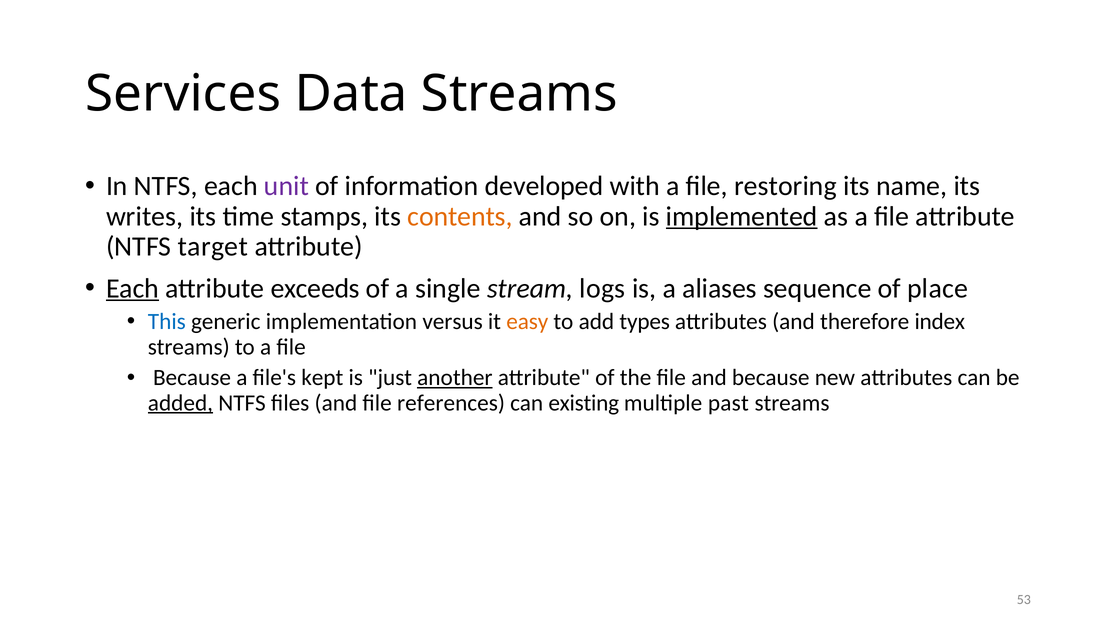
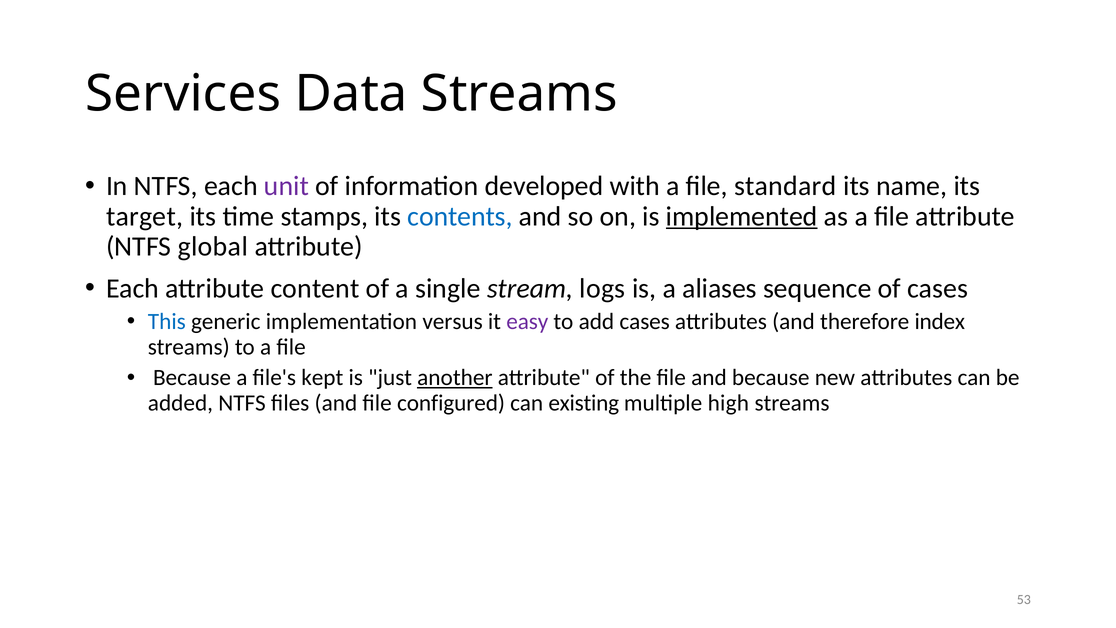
restoring: restoring -> standard
writes: writes -> target
contents colour: orange -> blue
target: target -> global
Each at (133, 288) underline: present -> none
exceeds: exceeds -> content
of place: place -> cases
easy colour: orange -> purple
add types: types -> cases
added underline: present -> none
references: references -> configured
past: past -> high
